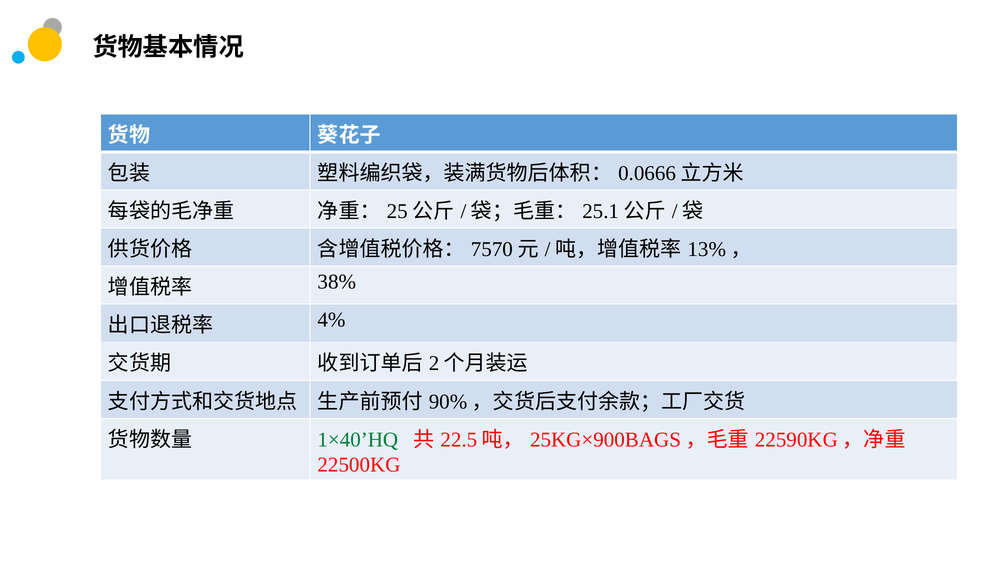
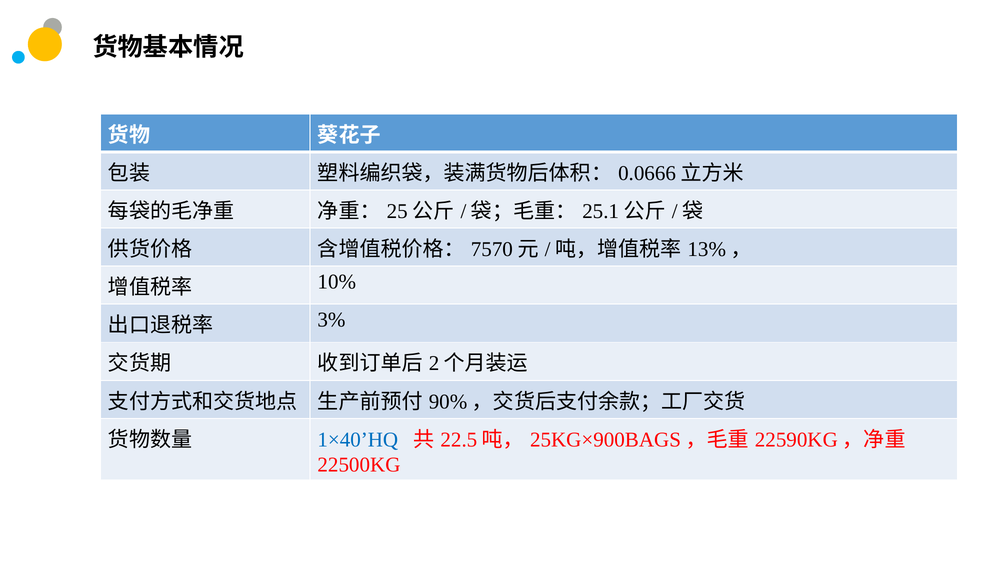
38%: 38% -> 10%
4%: 4% -> 3%
1×40’HQ colour: green -> blue
